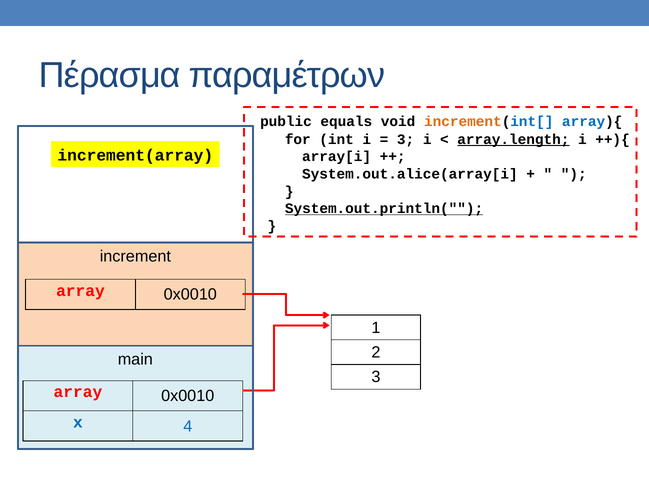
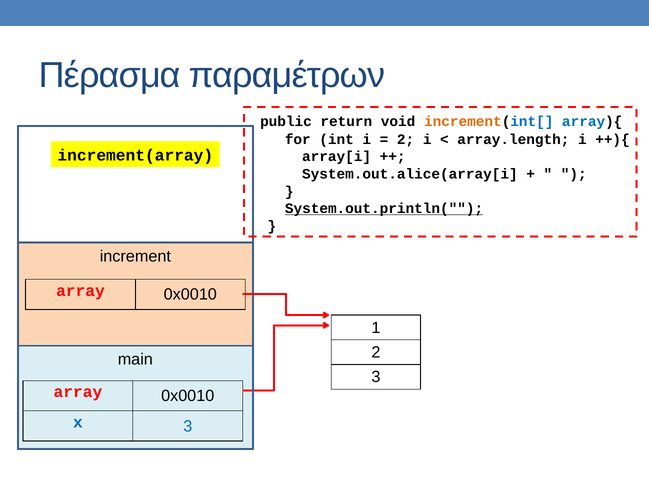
equals: equals -> return
3 at (406, 139): 3 -> 2
array.length underline: present -> none
x 4: 4 -> 3
